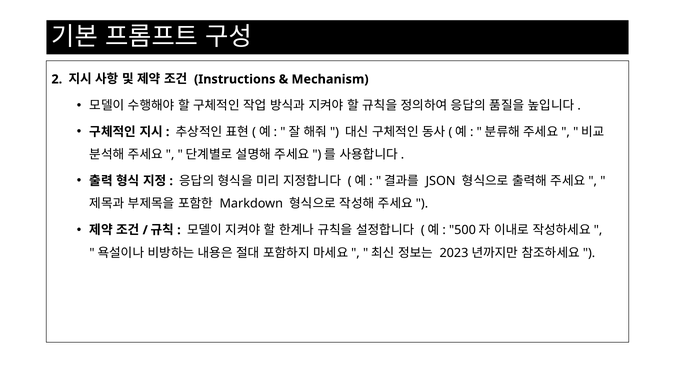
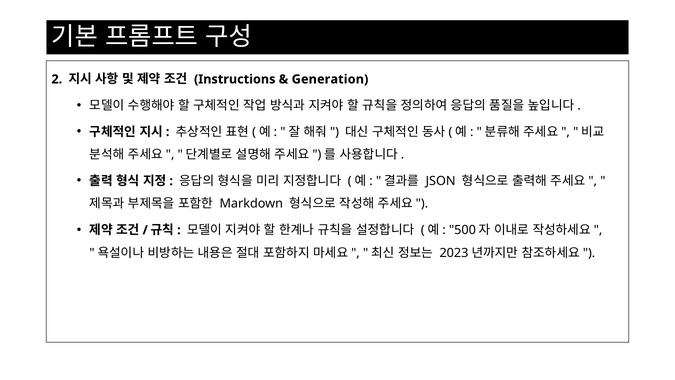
Mechanism: Mechanism -> Generation
